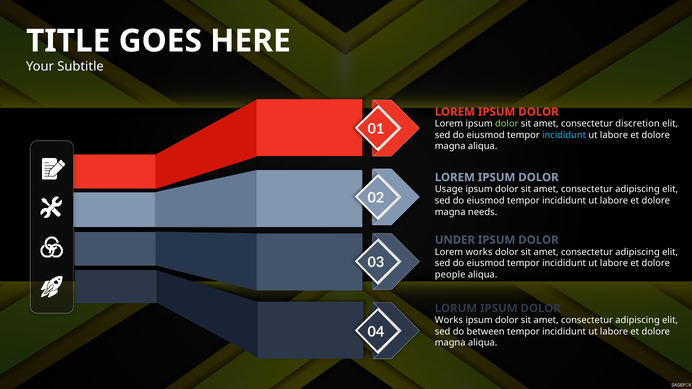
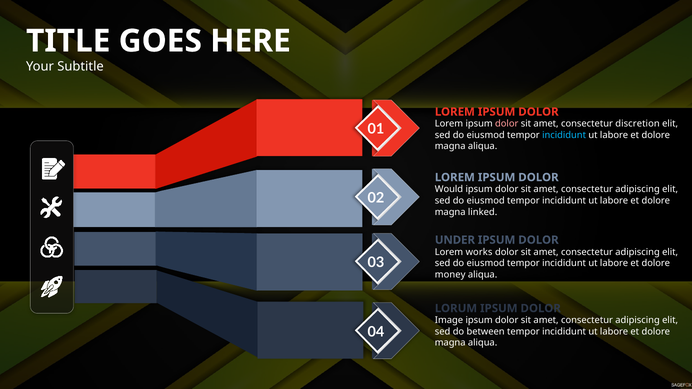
dolor at (507, 124) colour: light green -> pink
Usage: Usage -> Would
needs: needs -> linked
people: people -> money
Works at (449, 321): Works -> Image
